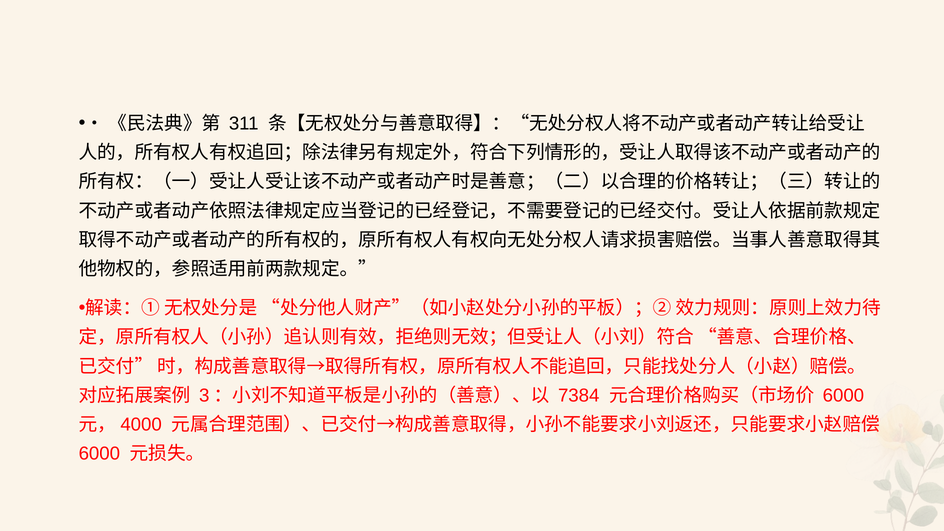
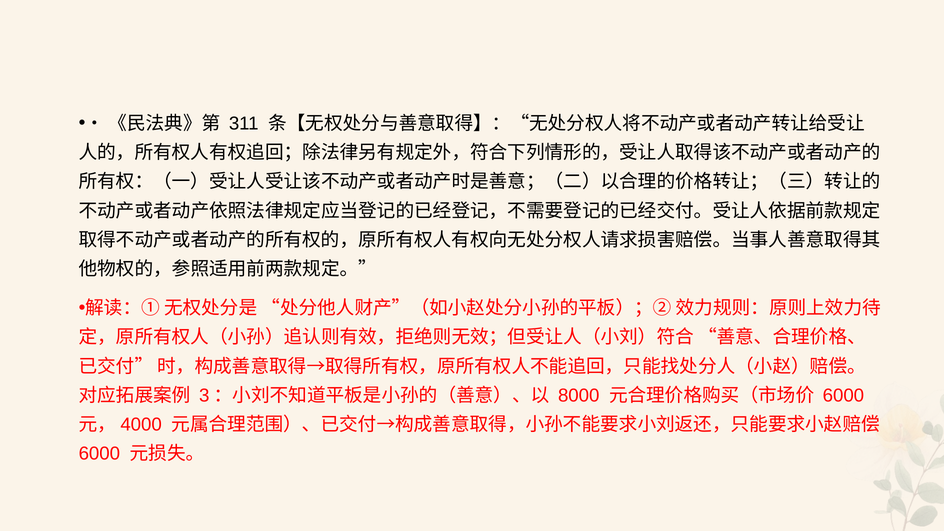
7384: 7384 -> 8000
